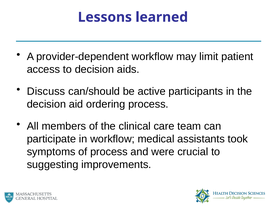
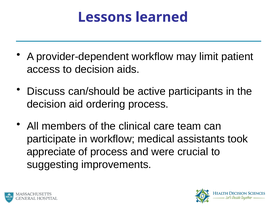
symptoms: symptoms -> appreciate
